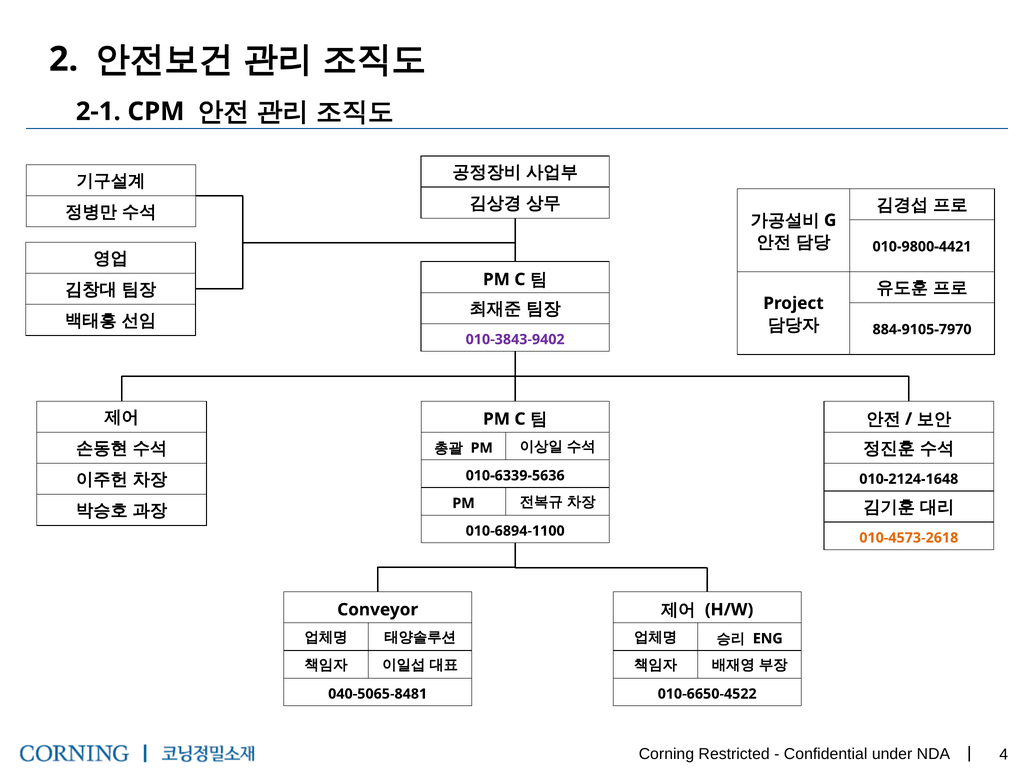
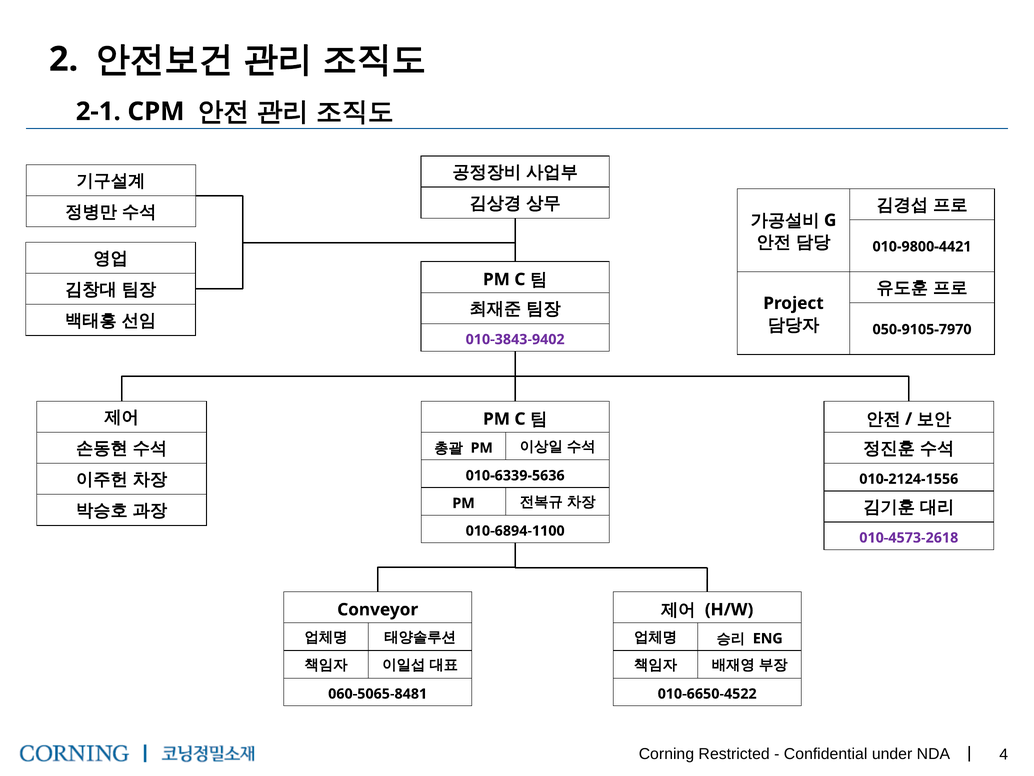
884-9105-7970: 884-9105-7970 -> 050-9105-7970
010-2124-1648: 010-2124-1648 -> 010-2124-1556
010-4573-2618 colour: orange -> purple
040-5065-8481: 040-5065-8481 -> 060-5065-8481
